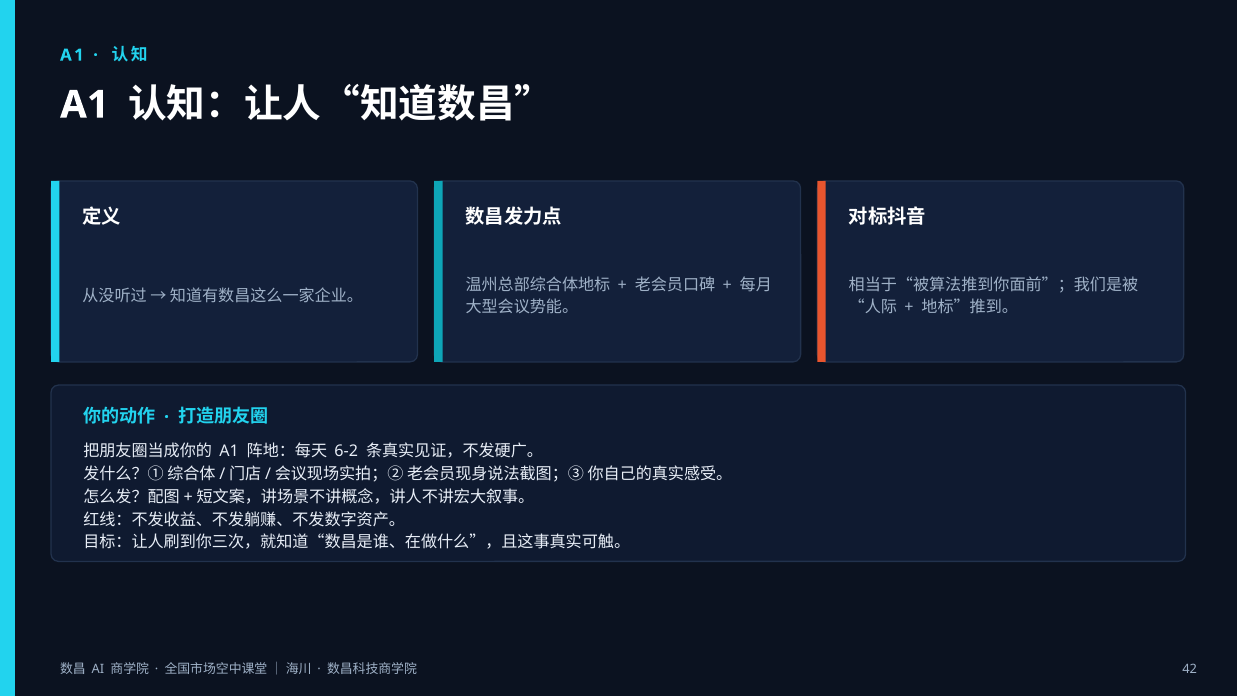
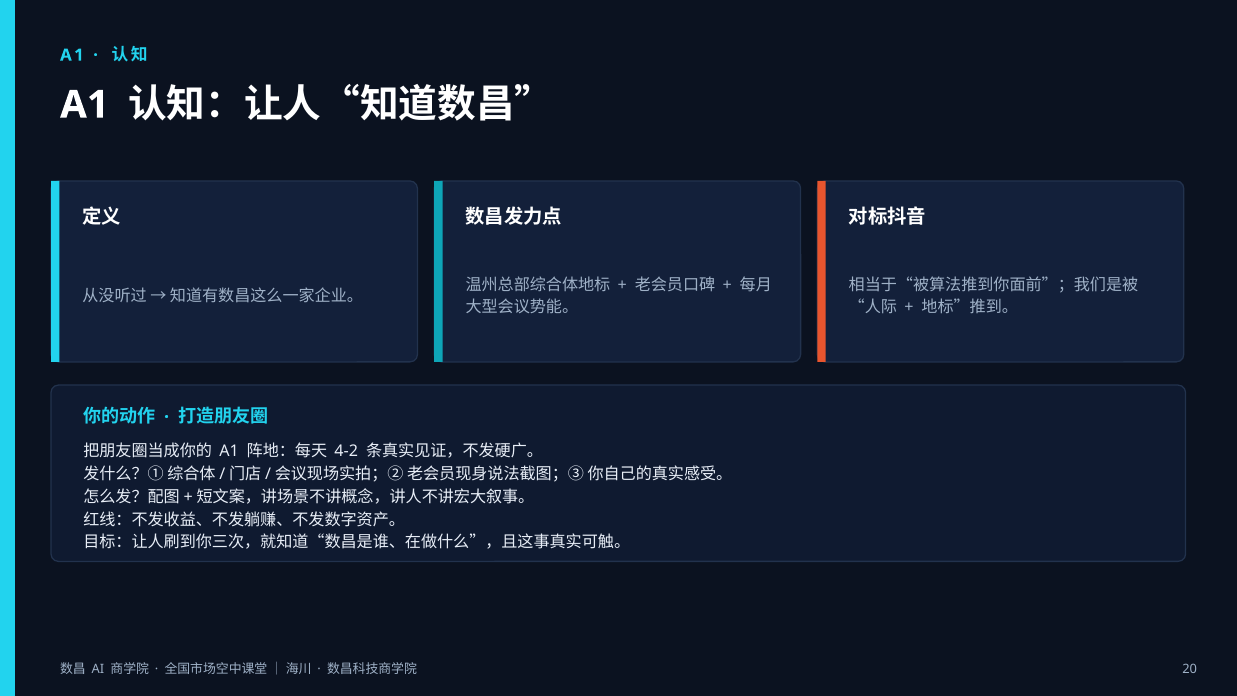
6-2: 6-2 -> 4-2
42: 42 -> 20
